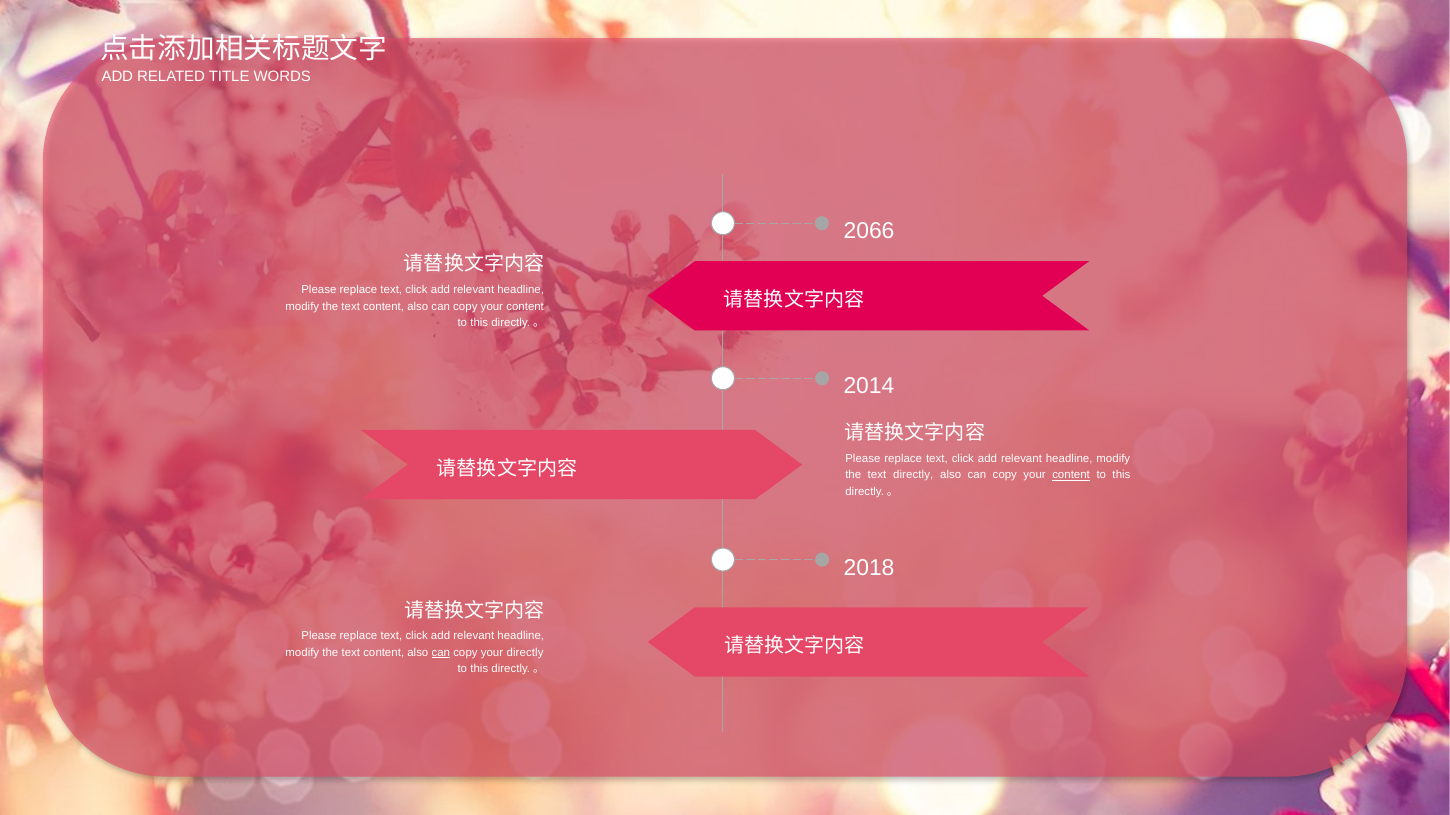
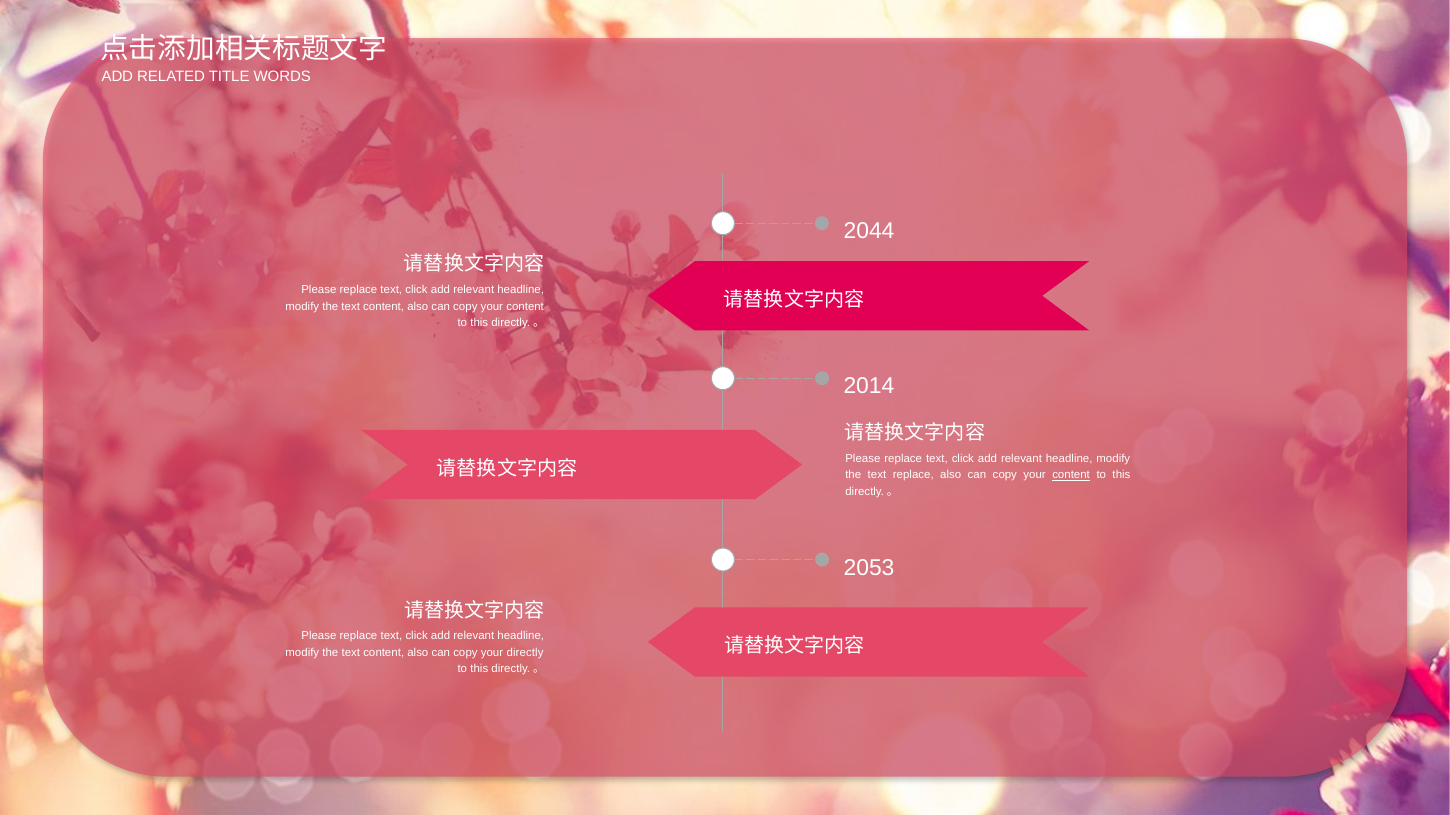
2066: 2066 -> 2044
text directly: directly -> replace
2018: 2018 -> 2053
can at (441, 653) underline: present -> none
